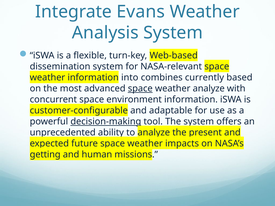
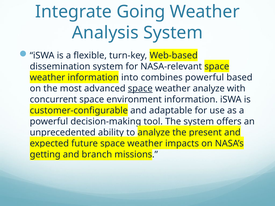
Evans: Evans -> Going
combines currently: currently -> powerful
decision-making underline: present -> none
human: human -> branch
